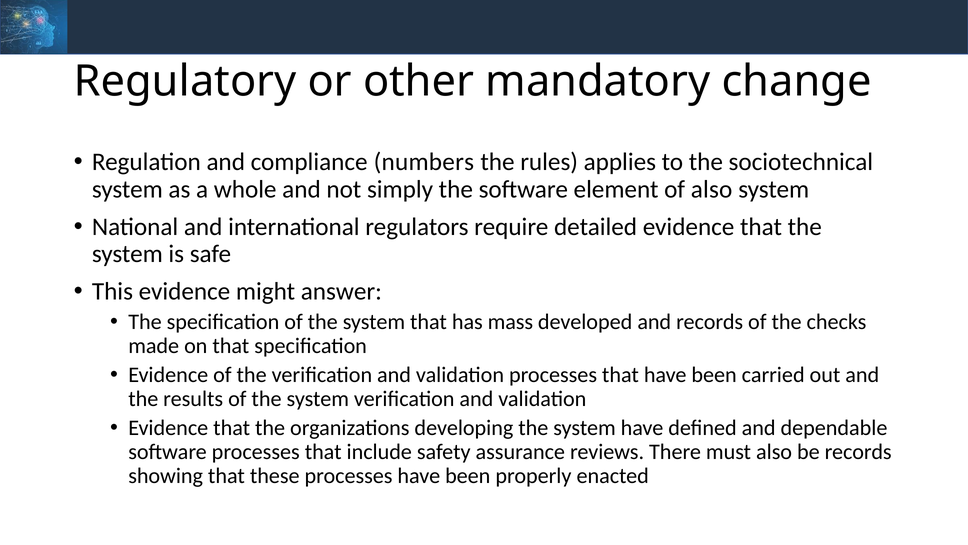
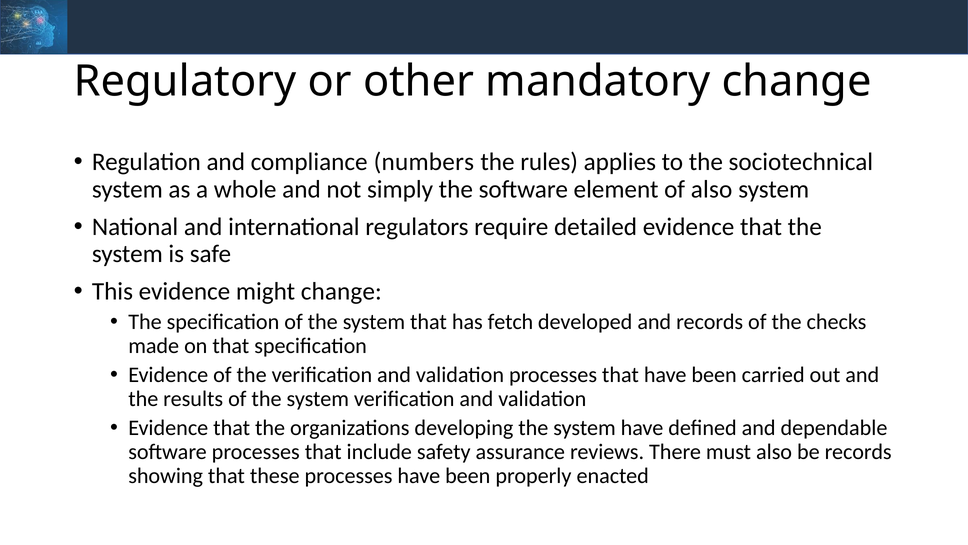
might answer: answer -> change
mass: mass -> fetch
